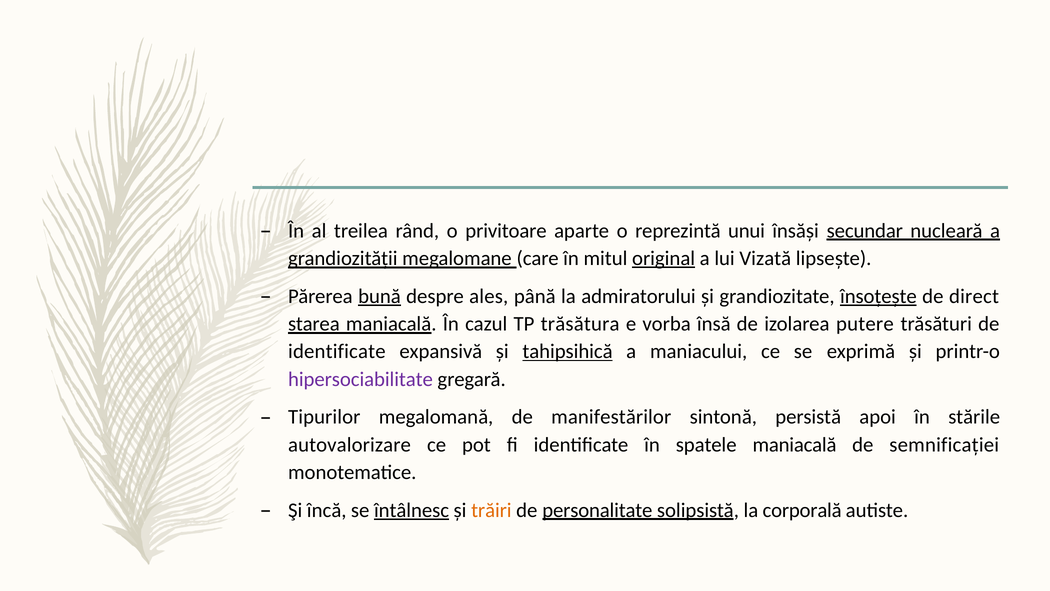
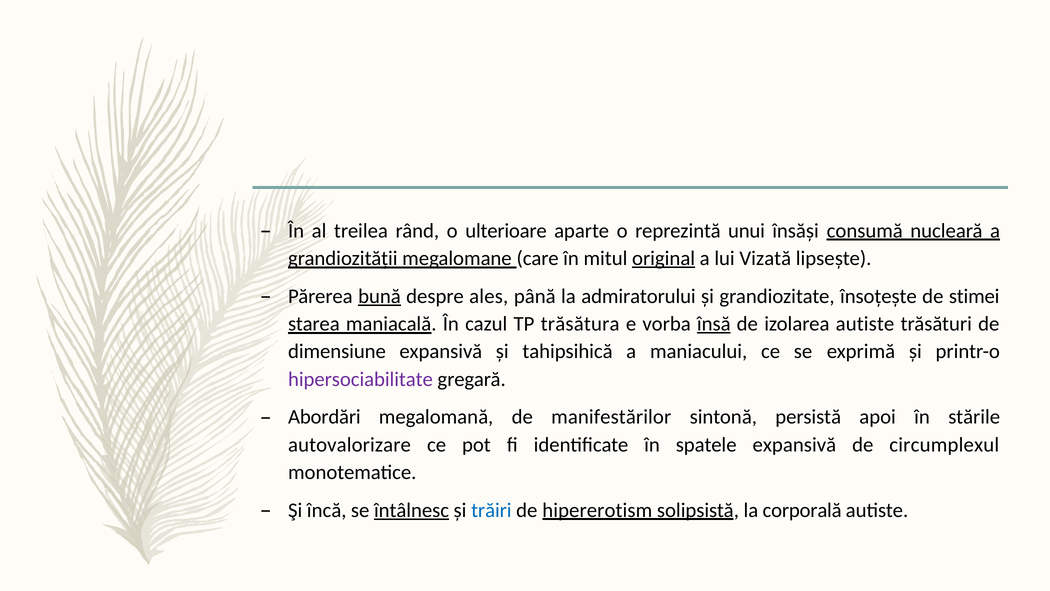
privitoare: privitoare -> ulterioare
secundar: secundar -> consumă
însoţeşte underline: present -> none
direct: direct -> stimei
însă underline: none -> present
izolarea putere: putere -> autiste
identificate at (337, 351): identificate -> dimensiune
tahipsihică underline: present -> none
Tipurilor: Tipurilor -> Abordări
spatele maniacală: maniacală -> expansivă
semnificaţiei: semnificaţiei -> circumplexul
trăiri colour: orange -> blue
personalitate: personalitate -> hipererotism
